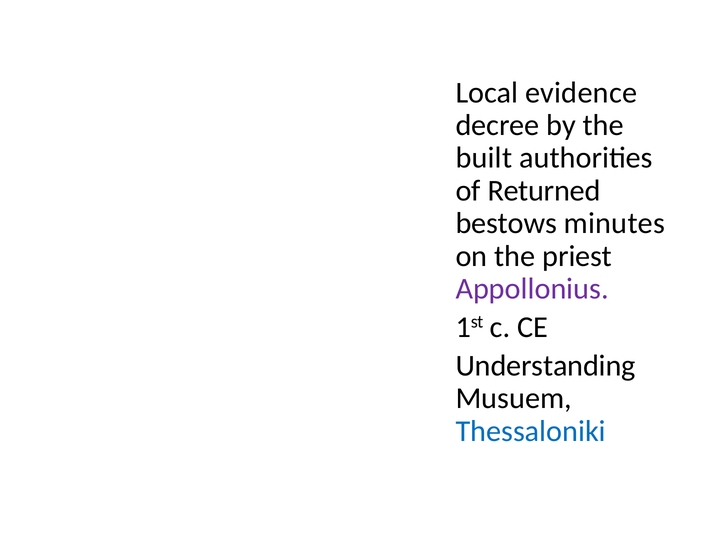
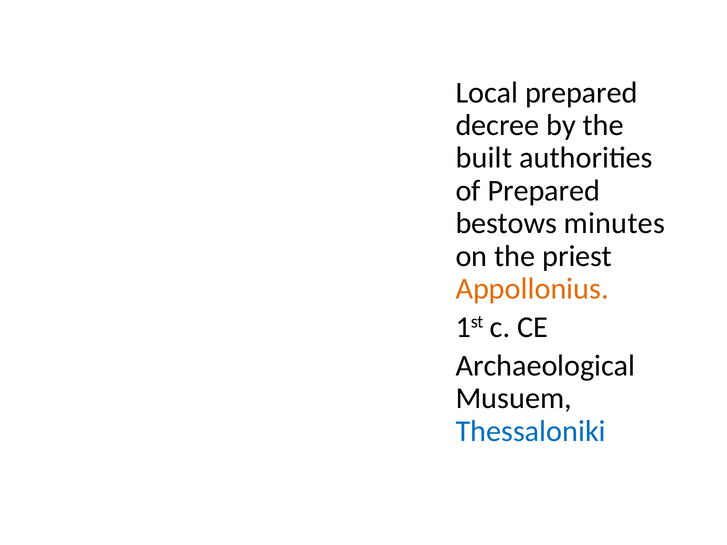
Local evidence: evidence -> prepared
of Returned: Returned -> Prepared
Appollonius colour: purple -> orange
Understanding: Understanding -> Archaeological
